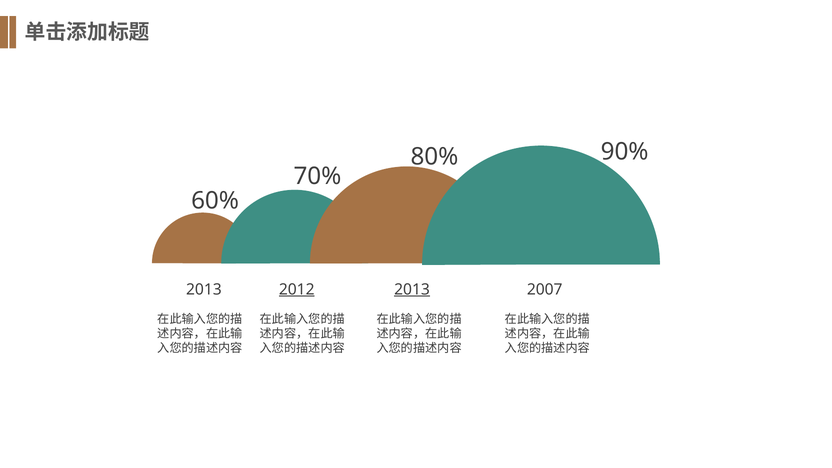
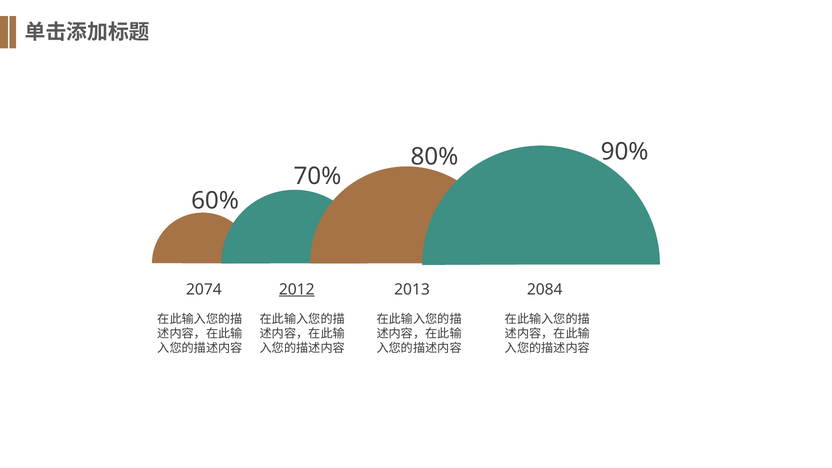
2013 at (204, 289): 2013 -> 2074
2013 at (412, 289) underline: present -> none
2007: 2007 -> 2084
